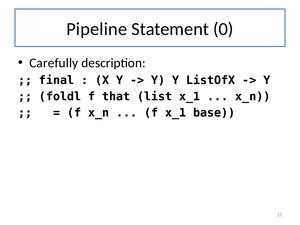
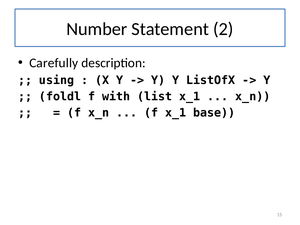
Pipeline: Pipeline -> Number
0: 0 -> 2
final: final -> using
that: that -> with
